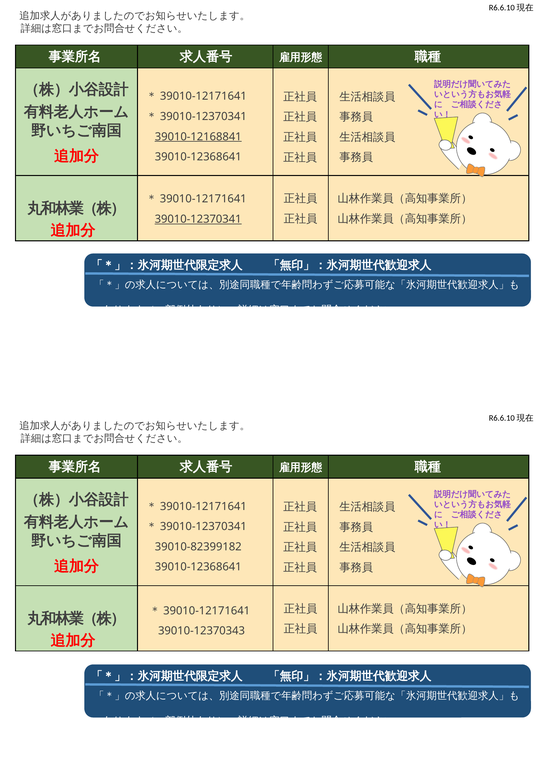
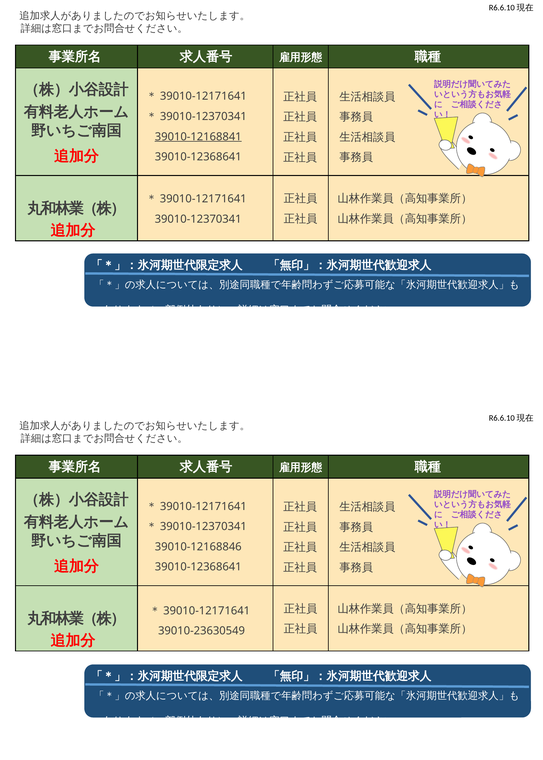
39010-12370341 underline: present -> none
39010-82399182: 39010-82399182 -> 39010-12168846
39010-12370343: 39010-12370343 -> 39010-23630549
